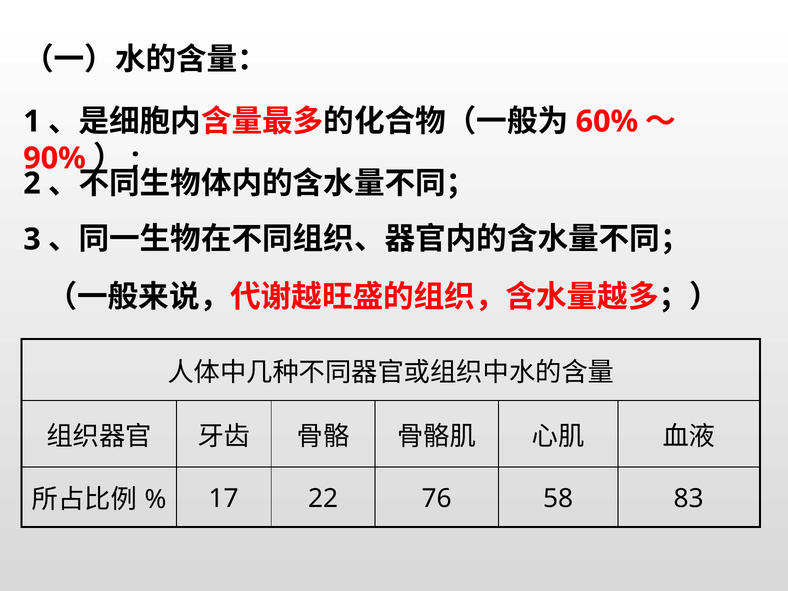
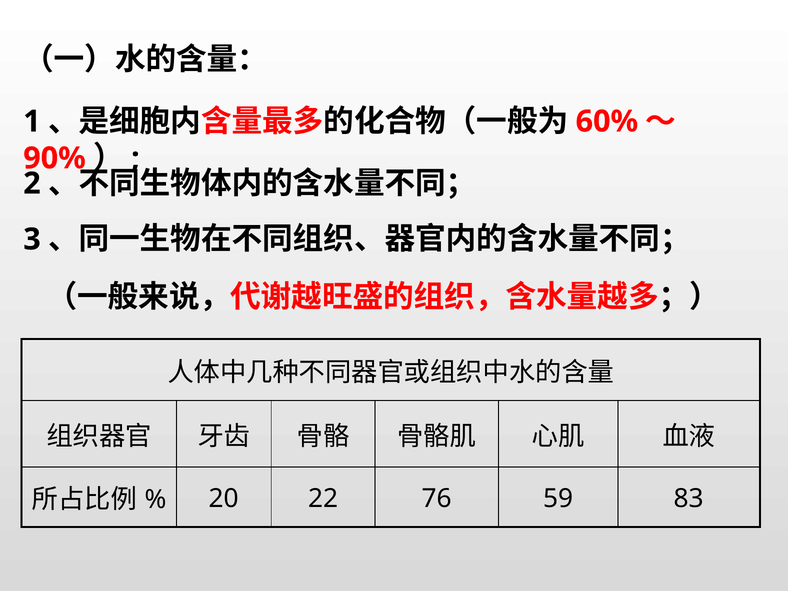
17: 17 -> 20
58: 58 -> 59
